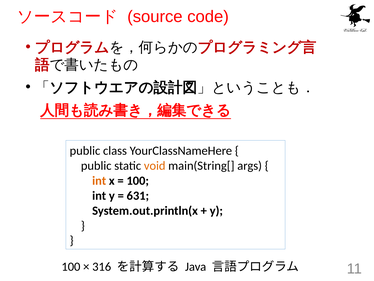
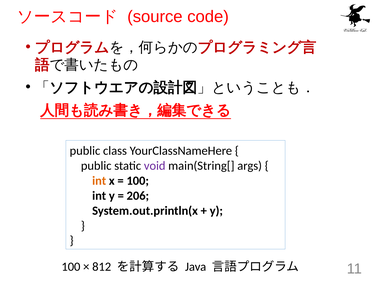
void colour: orange -> purple
631: 631 -> 206
316: 316 -> 812
